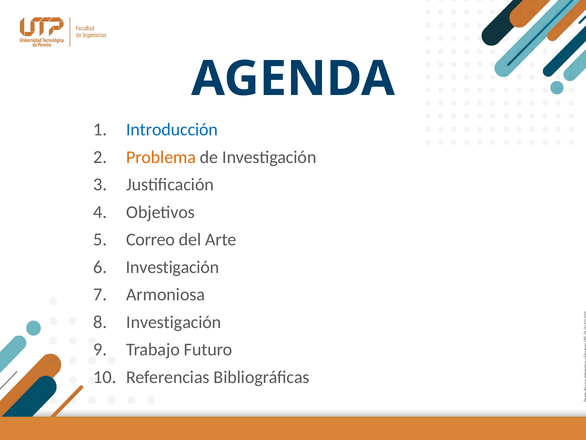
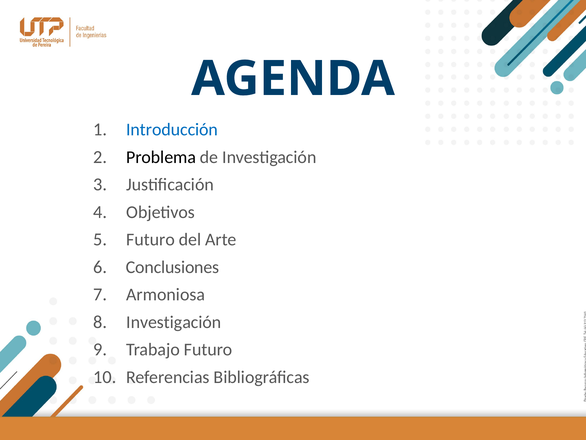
Problema colour: orange -> black
Correo at (151, 239): Correo -> Futuro
Investigación at (173, 267): Investigación -> Conclusiones
